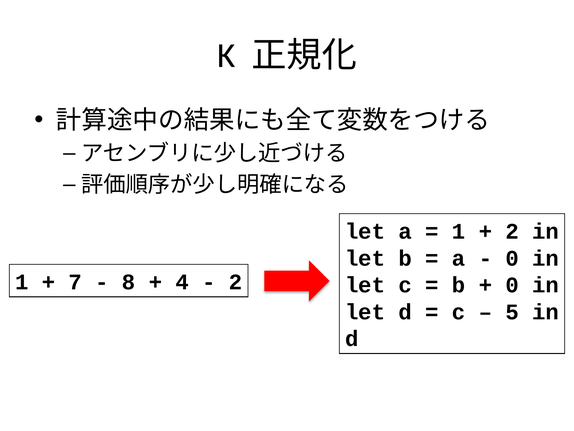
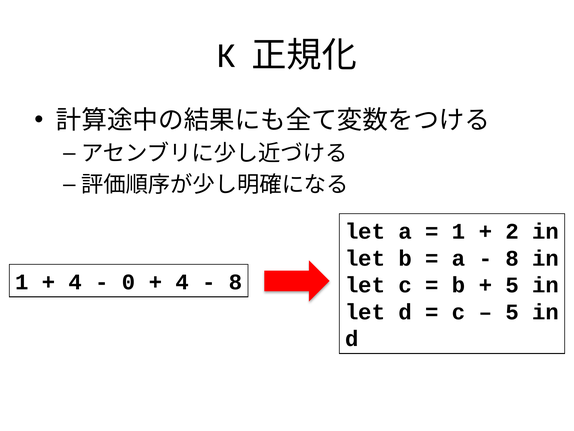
0 at (512, 258): 0 -> 8
7 at (75, 282): 7 -> 4
8: 8 -> 0
2 at (236, 282): 2 -> 8
0 at (512, 285): 0 -> 5
